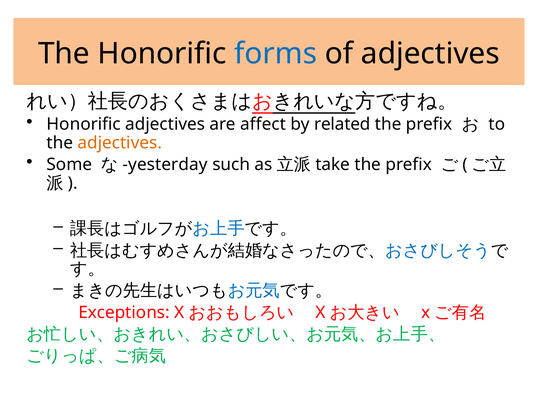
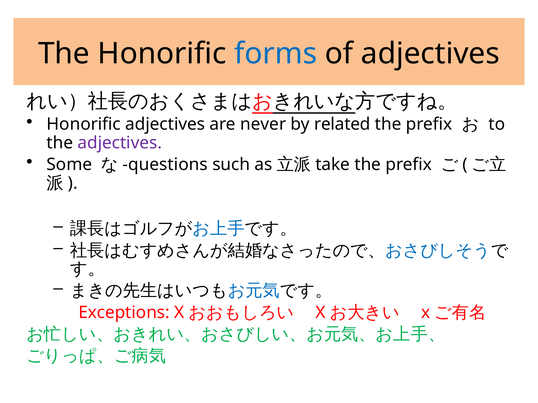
affect: affect -> never
adjectives at (120, 143) colour: orange -> purple
yesterday: yesterday -> questions
